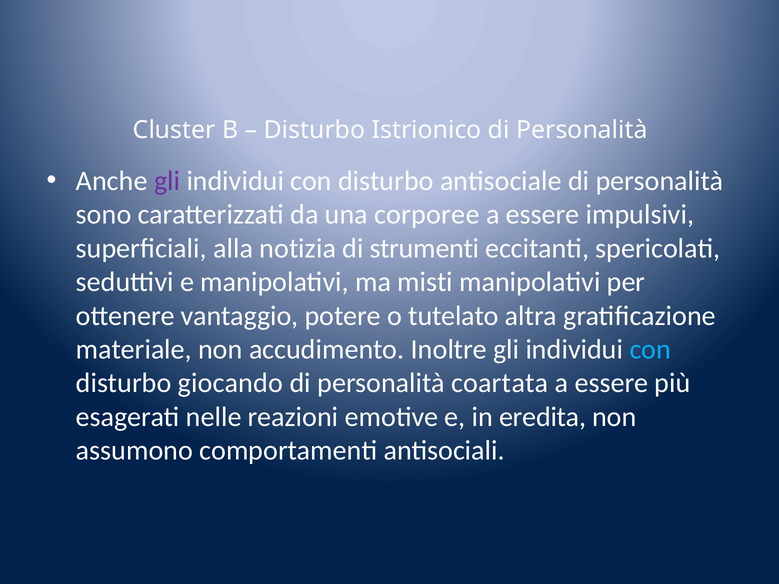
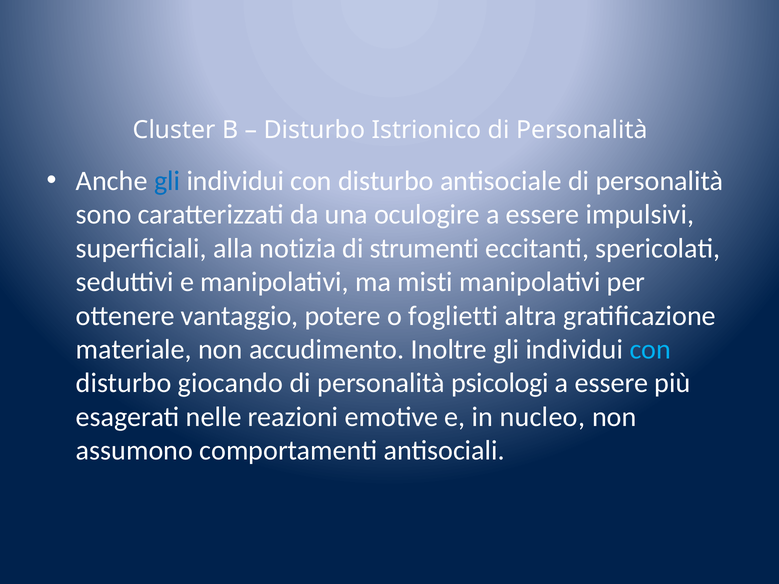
gli at (167, 181) colour: purple -> blue
corporee: corporee -> oculogire
tutelato: tutelato -> foglietti
coartata: coartata -> psicologi
eredita: eredita -> nucleo
